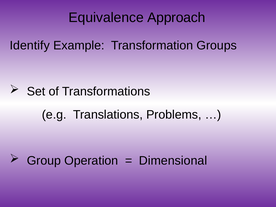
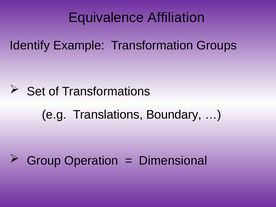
Approach: Approach -> Affiliation
Problems: Problems -> Boundary
